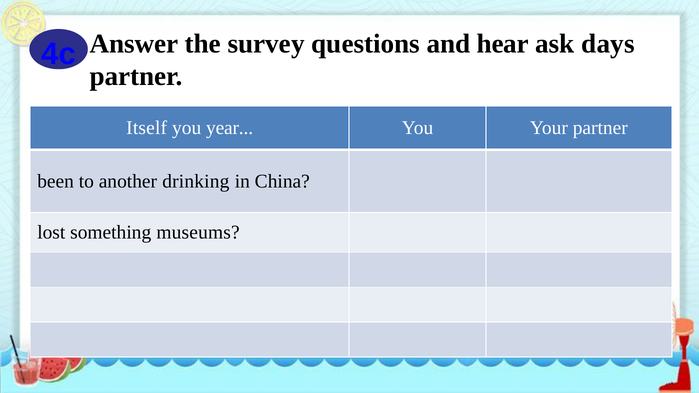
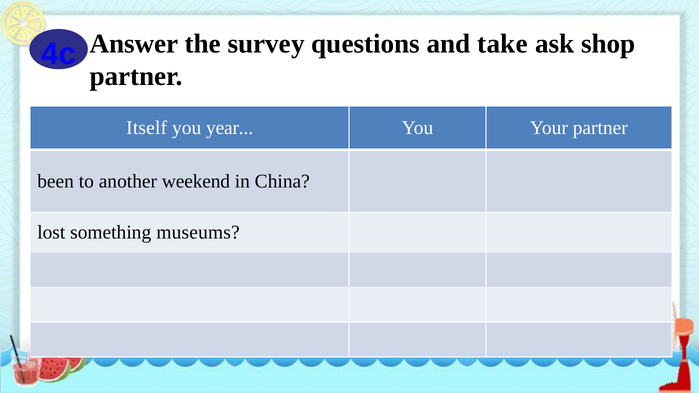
hear: hear -> take
days: days -> shop
drinking: drinking -> weekend
